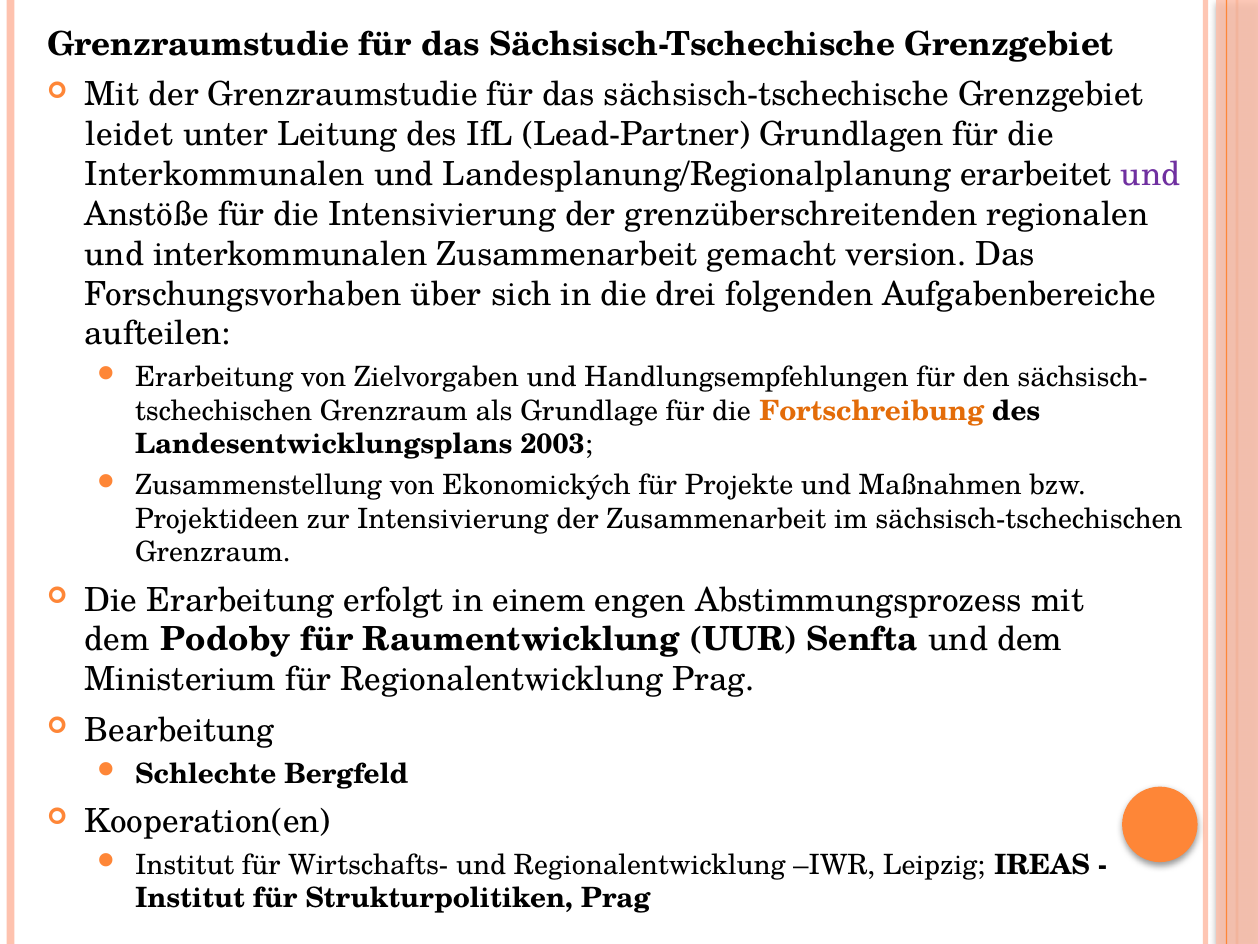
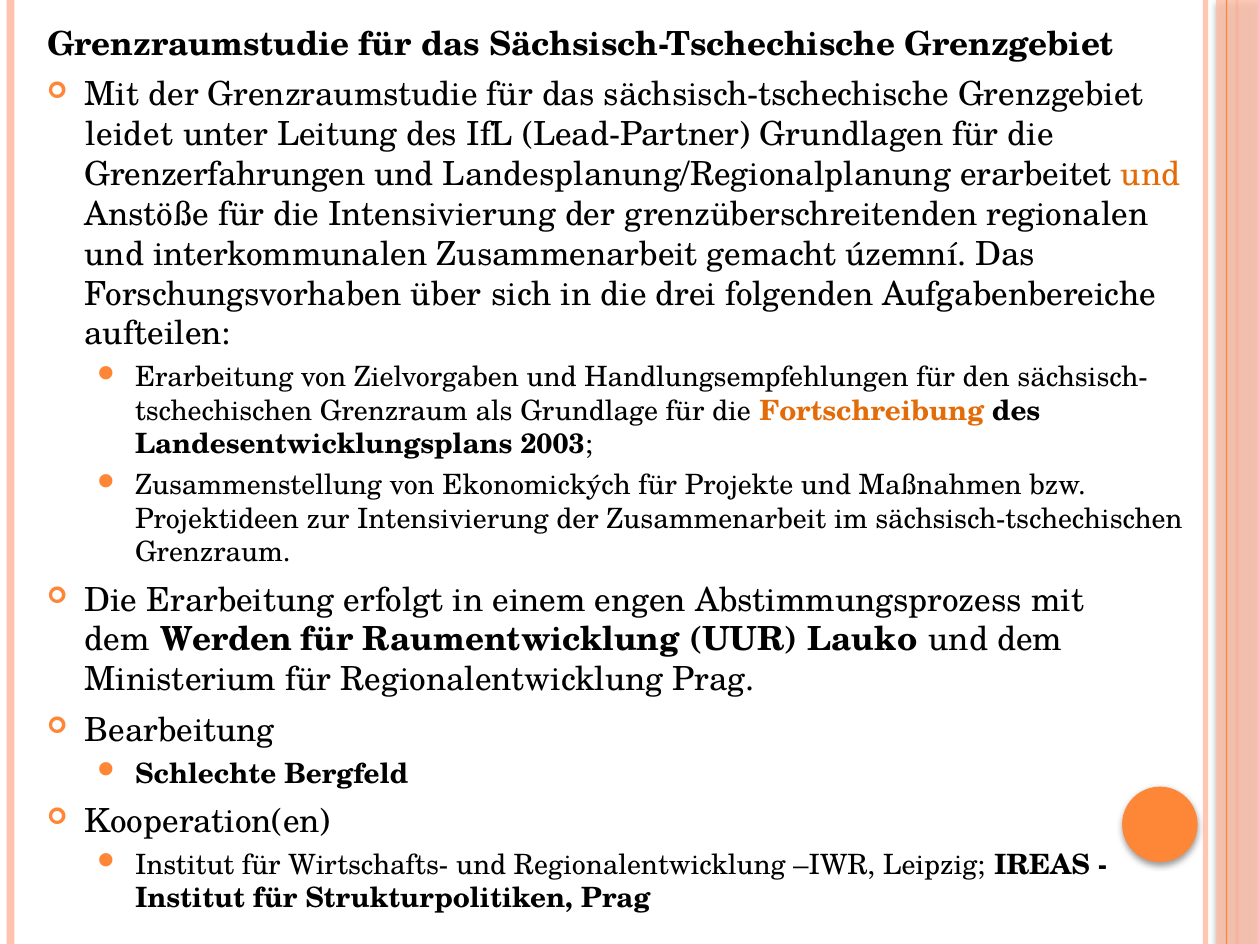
Interkommunalen at (225, 174): Interkommunalen -> Grenzerfahrungen
und at (1151, 174) colour: purple -> orange
version: version -> územní
Podoby: Podoby -> Werden
Senfta: Senfta -> Lauko
